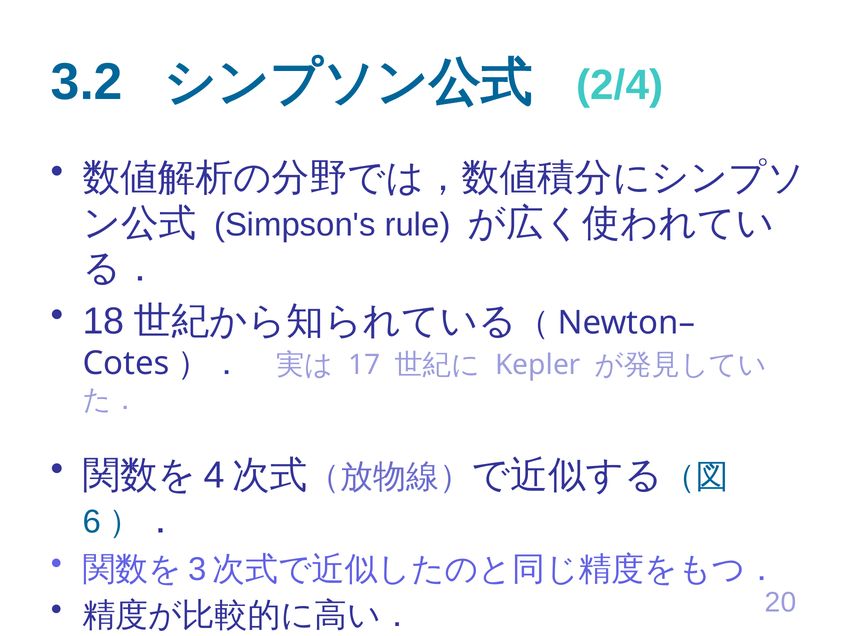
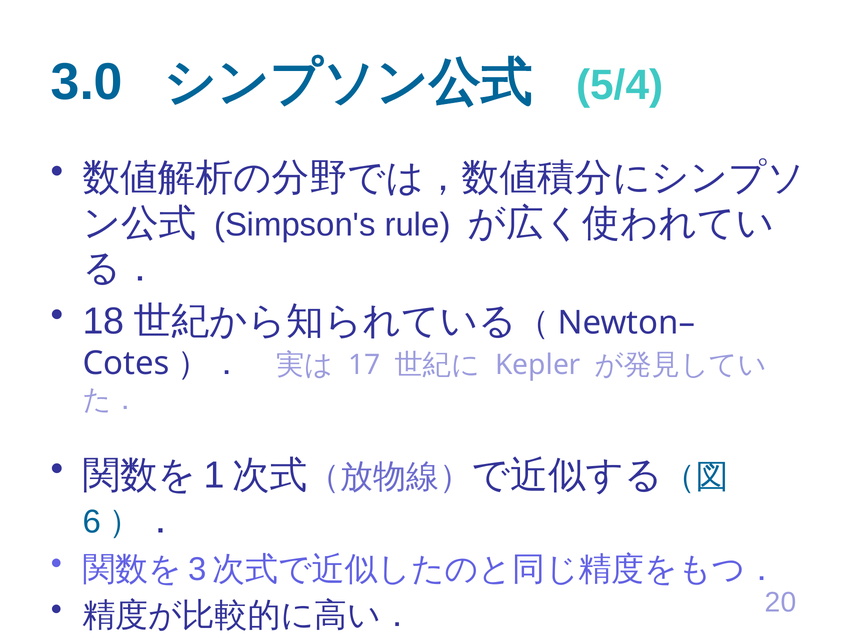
3.2: 3.2 -> 3.0
2/4: 2/4 -> 5/4
4: 4 -> 1
